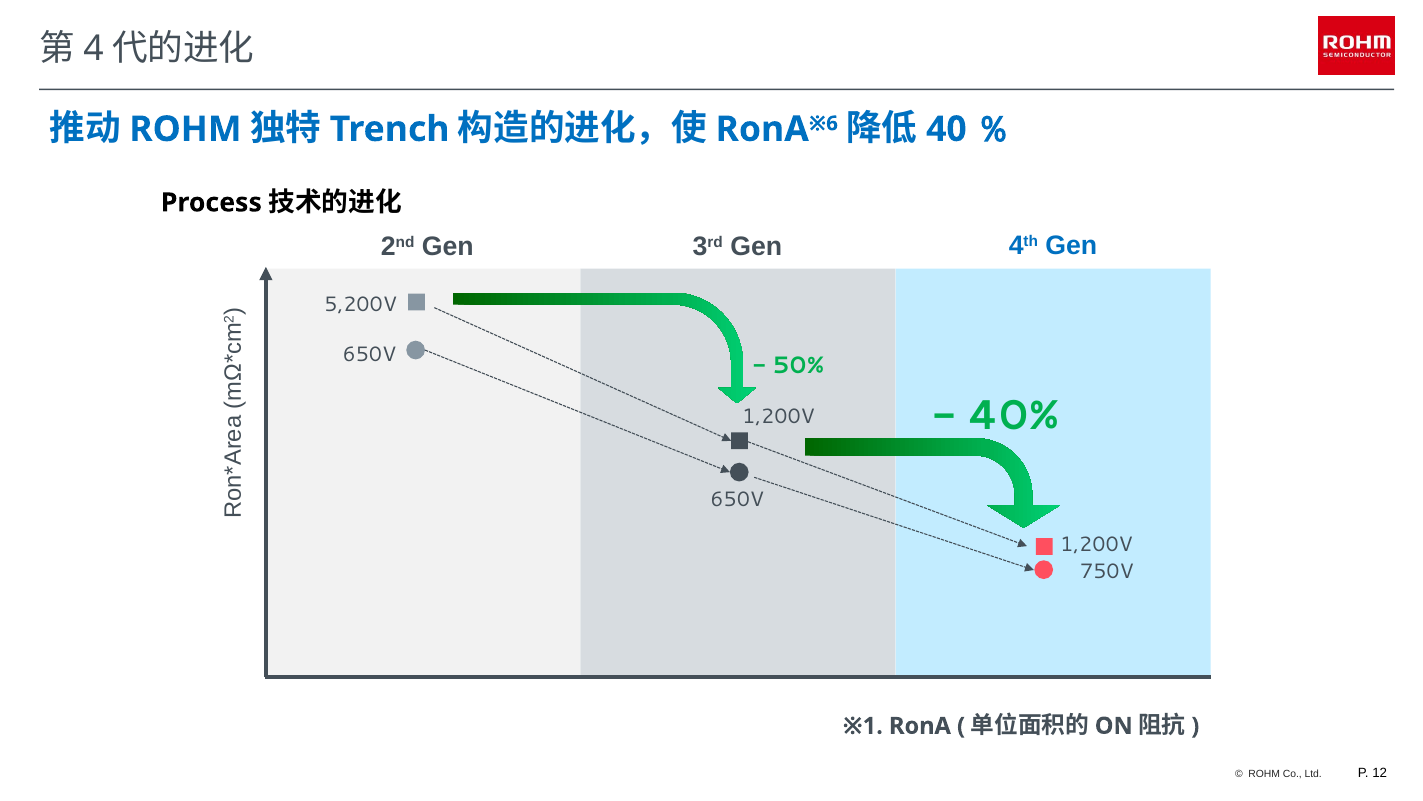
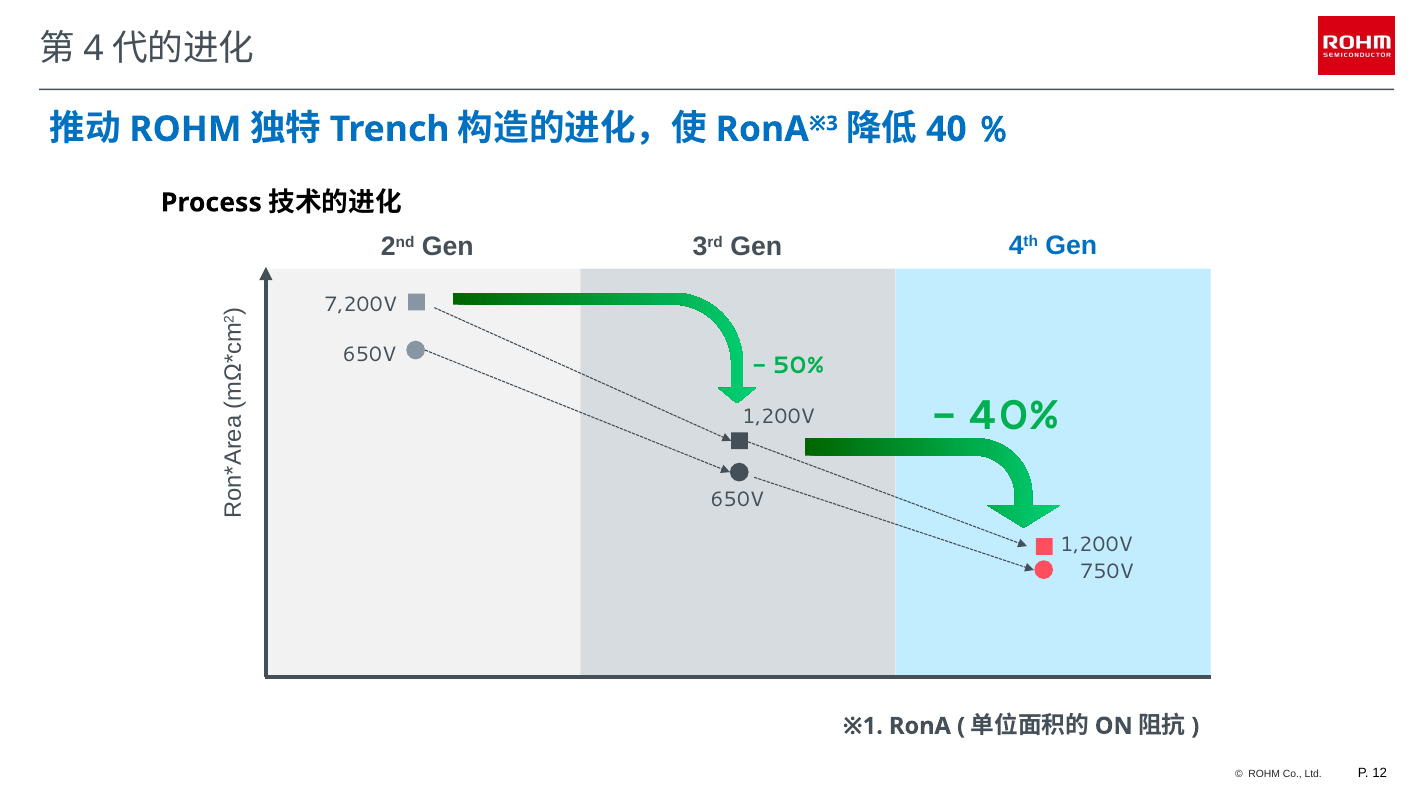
※6: ※6 -> ※3
5,200V: 5,200V -> 7,200V
